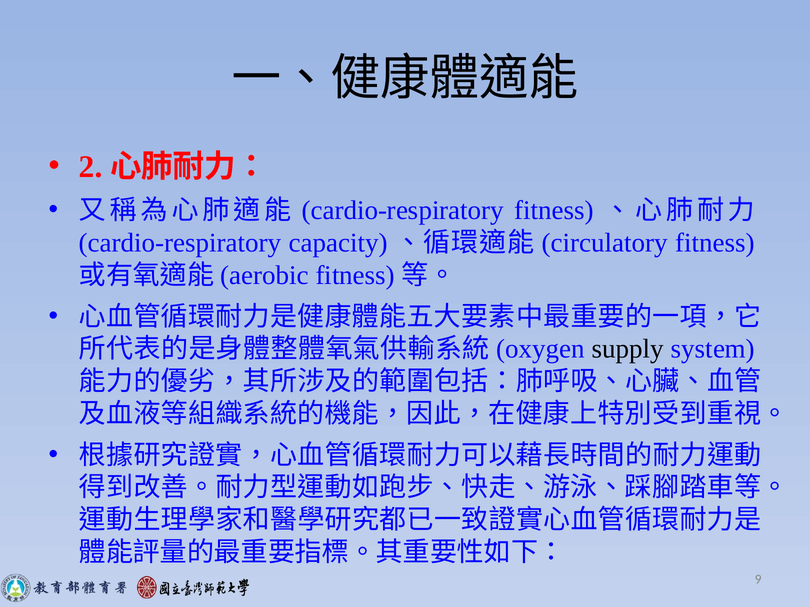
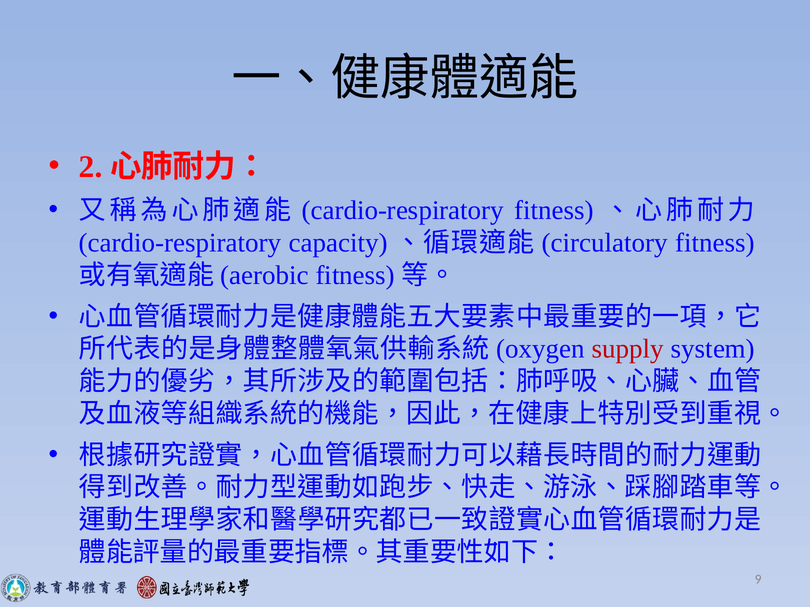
supply colour: black -> red
